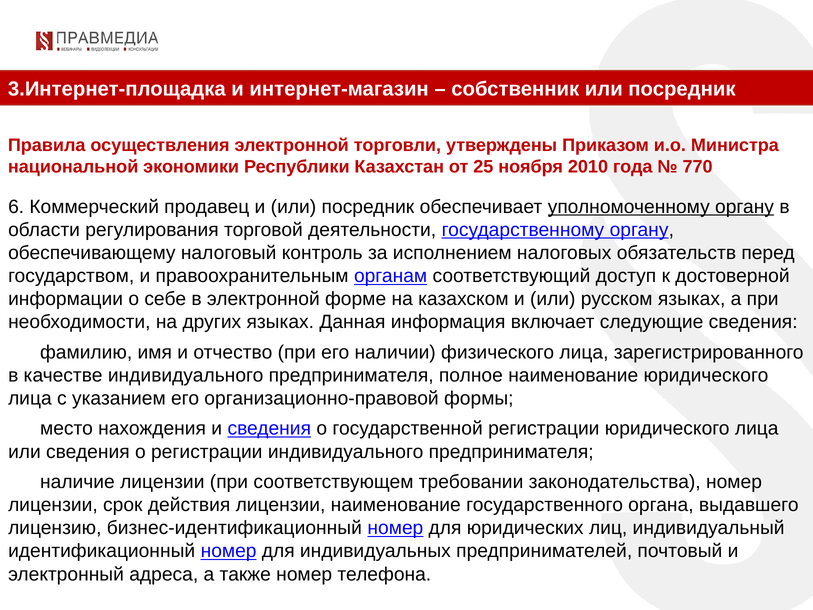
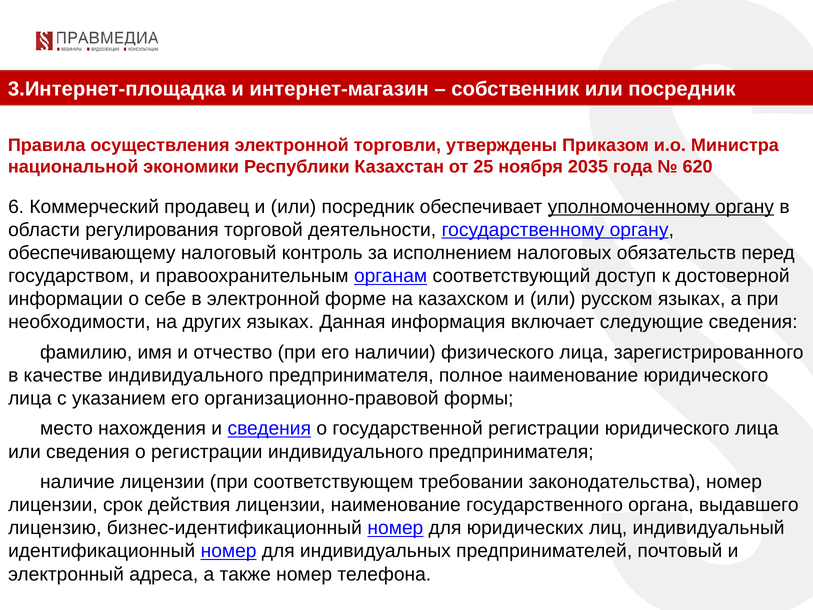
2010: 2010 -> 2035
770: 770 -> 620
